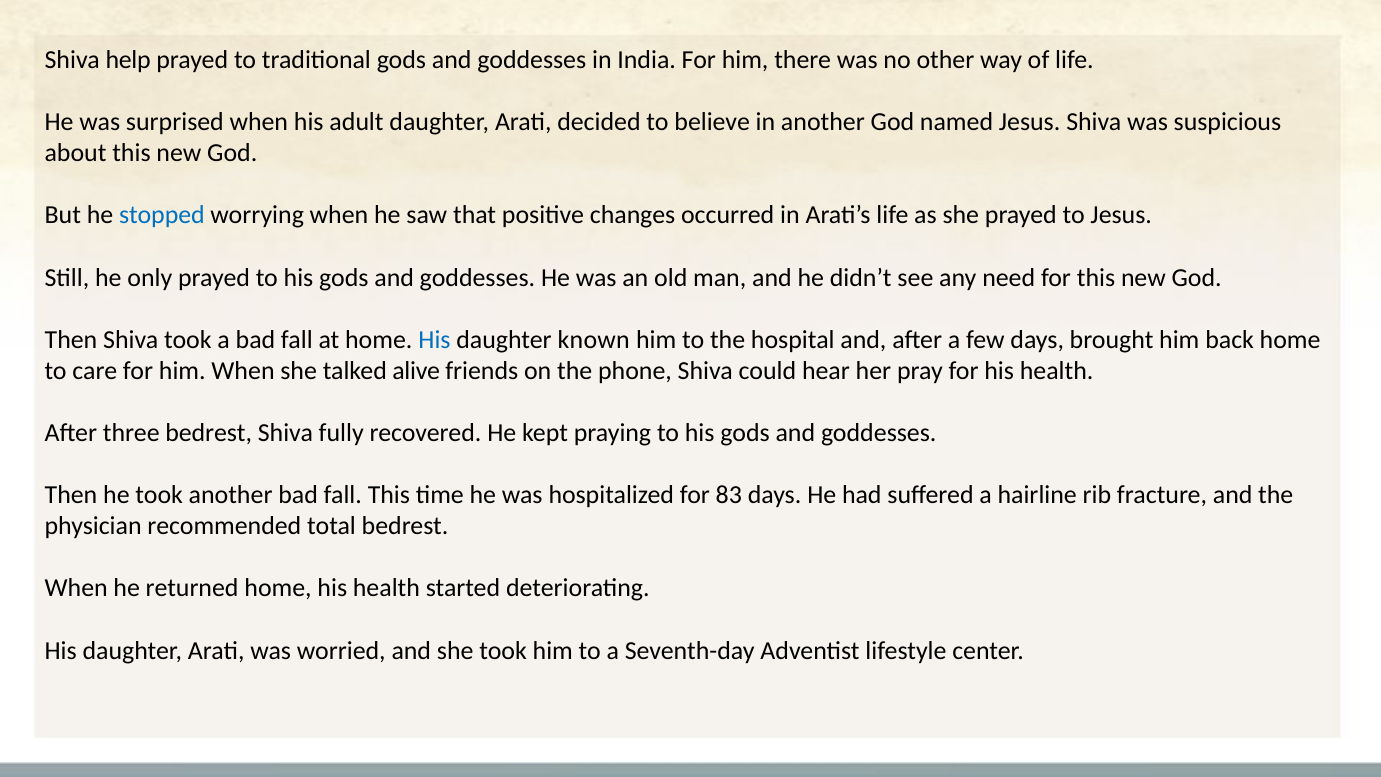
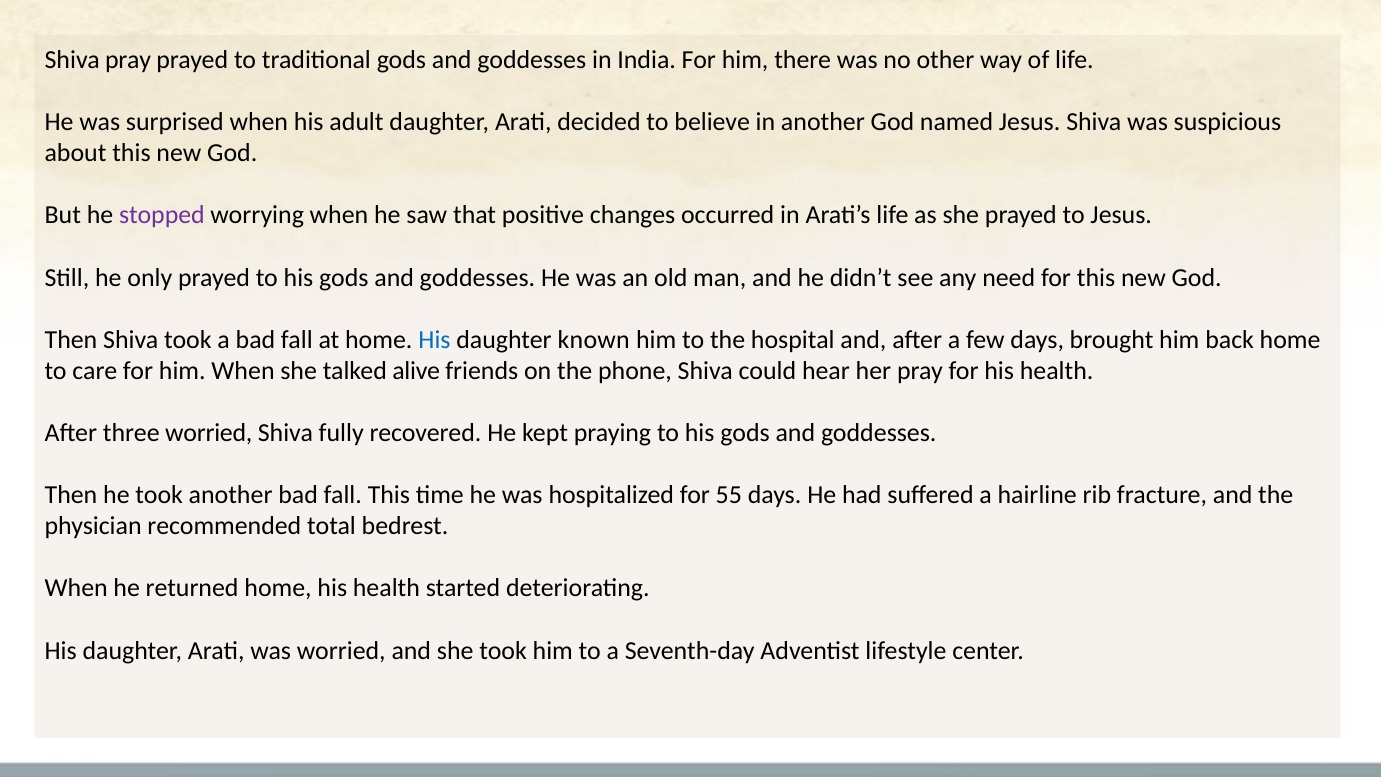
Shiva help: help -> pray
stopped colour: blue -> purple
three bedrest: bedrest -> worried
83: 83 -> 55
